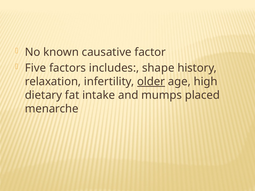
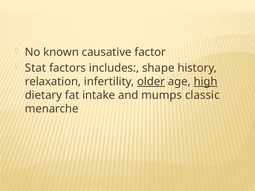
Five: Five -> Stat
high underline: none -> present
placed: placed -> classic
